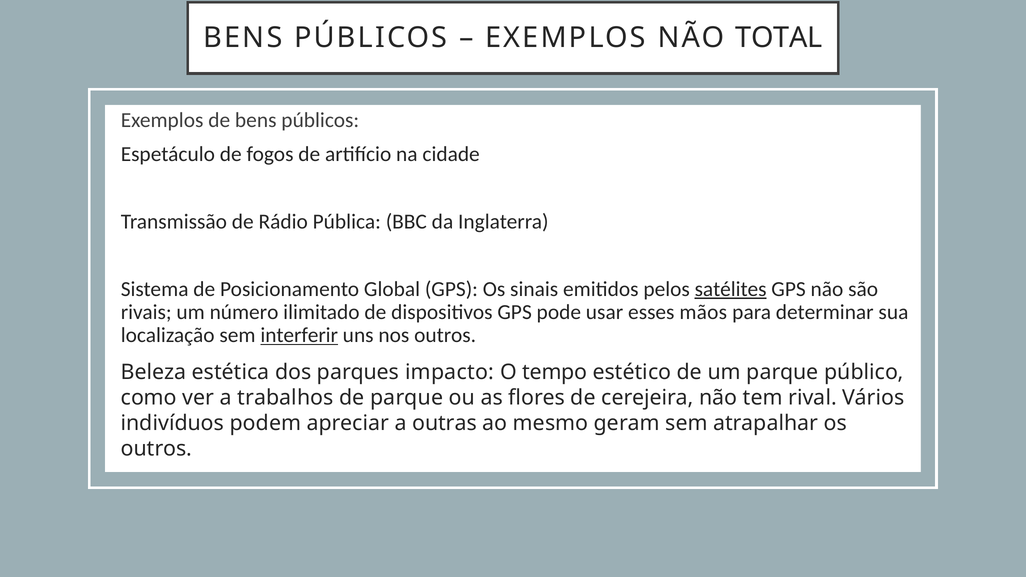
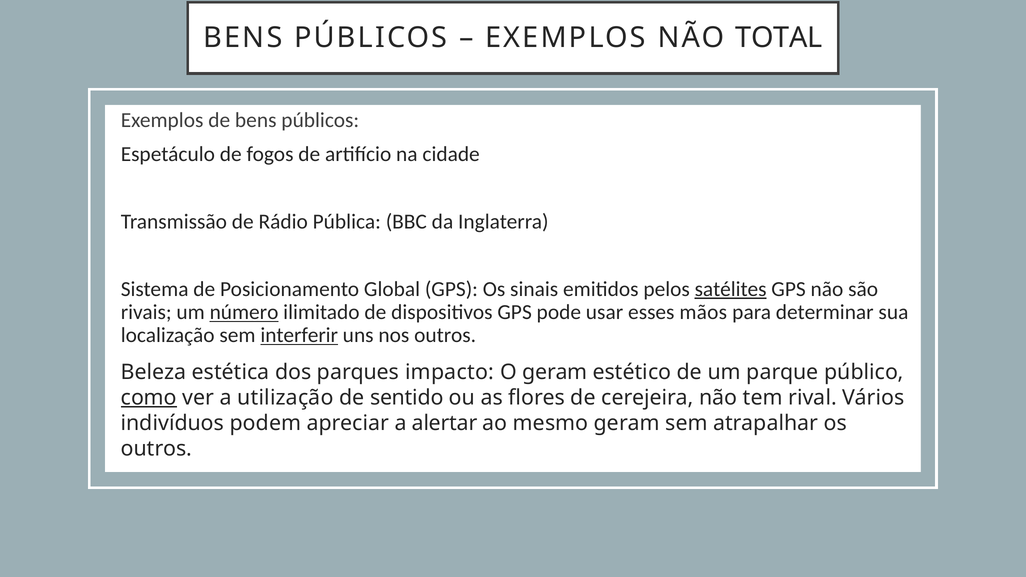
número underline: none -> present
O tempo: tempo -> geram
como underline: none -> present
trabalhos: trabalhos -> utilização
de parque: parque -> sentido
outras: outras -> alertar
